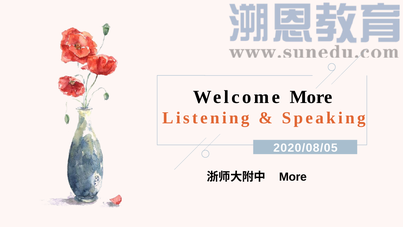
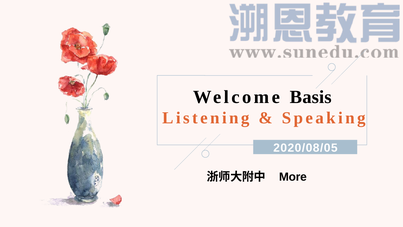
Welcome More: More -> Basis
